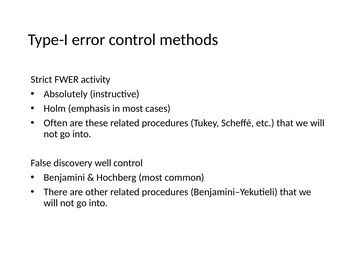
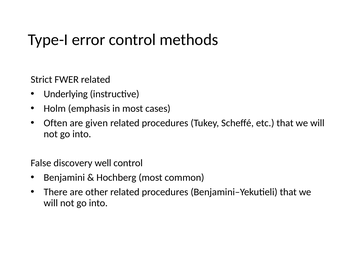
FWER activity: activity -> related
Absolutely: Absolutely -> Underlying
these: these -> given
